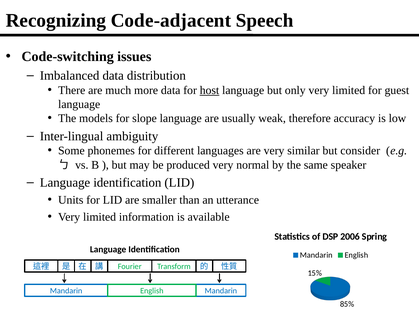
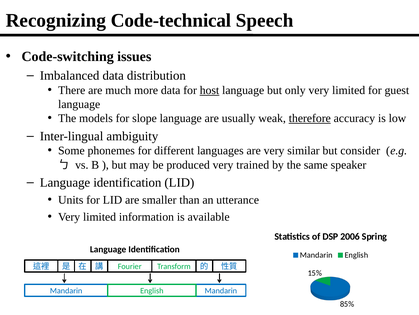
Code-adjacent: Code-adjacent -> Code-technical
therefore underline: none -> present
normal: normal -> trained
